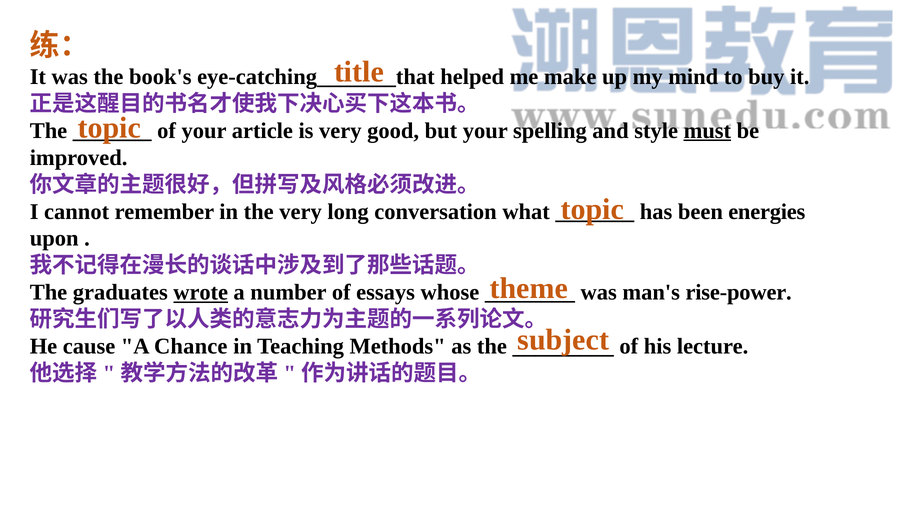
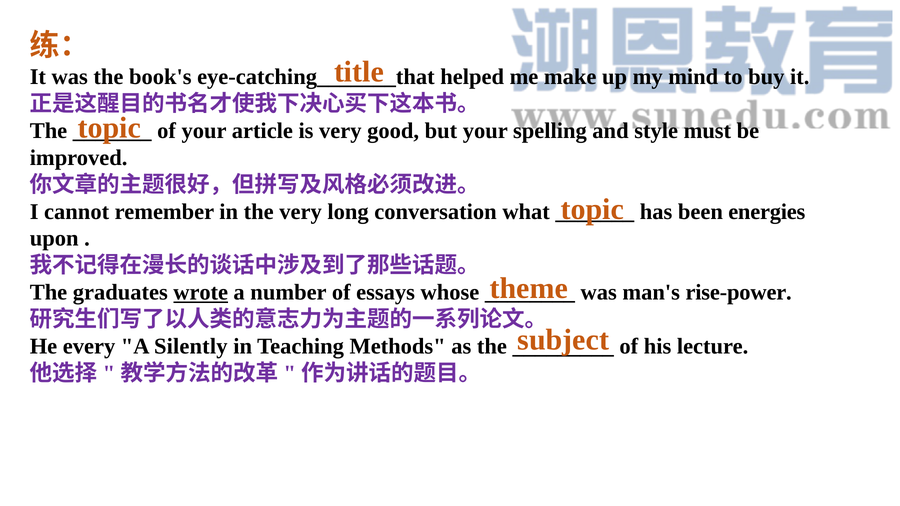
must underline: present -> none
cause: cause -> every
Chance: Chance -> Silently
